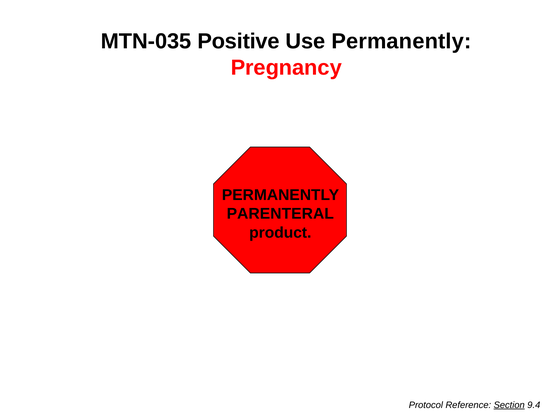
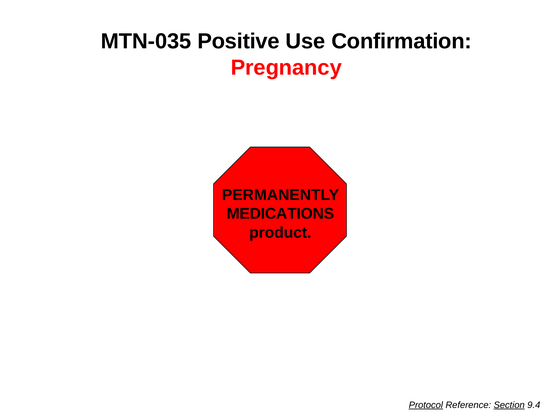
Use Permanently: Permanently -> Confirmation
PARENTERAL: PARENTERAL -> MEDICATIONS
Protocol underline: none -> present
